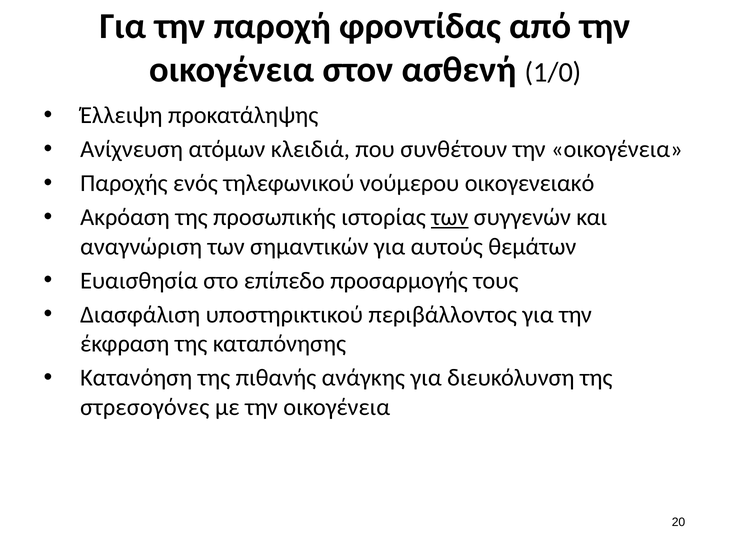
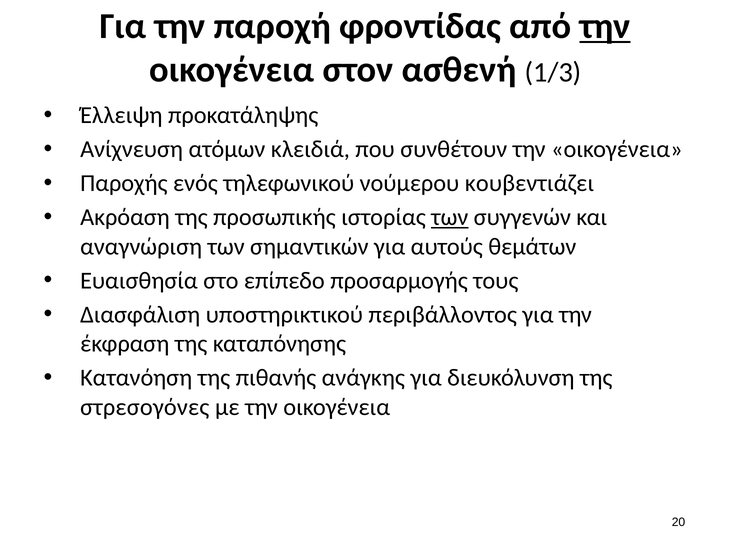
την at (605, 26) underline: none -> present
1/0: 1/0 -> 1/3
οικογενειακό: οικογενειακό -> κουβεντιάζει
